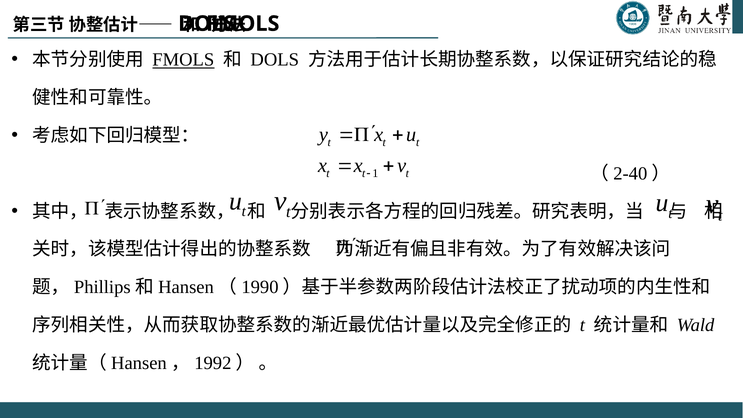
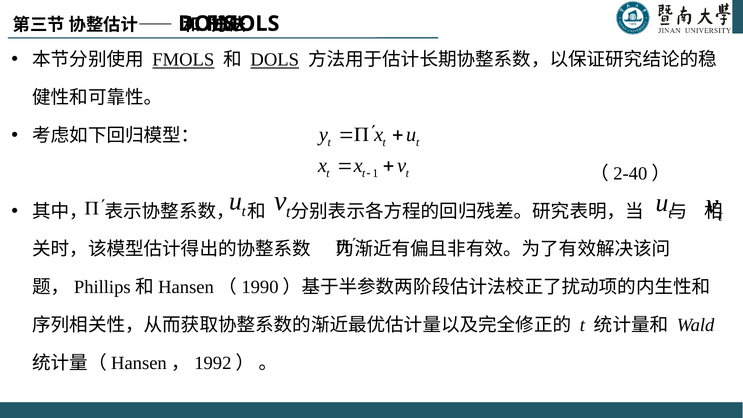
DOLS at (275, 60) underline: none -> present
